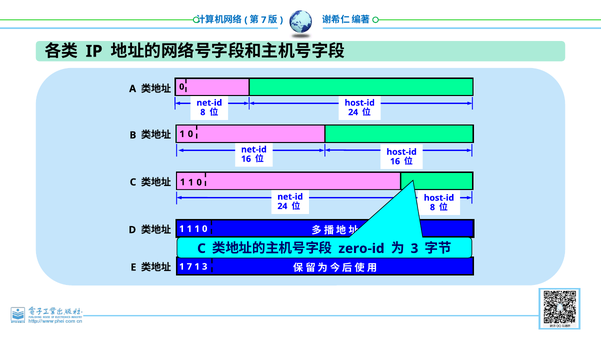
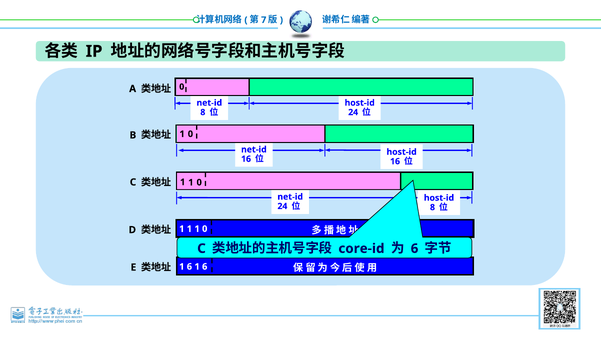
zero-id: zero-id -> core-id
3 at (415, 249): 3 -> 6
7 at (189, 267): 7 -> 6
3 at (205, 267): 3 -> 6
